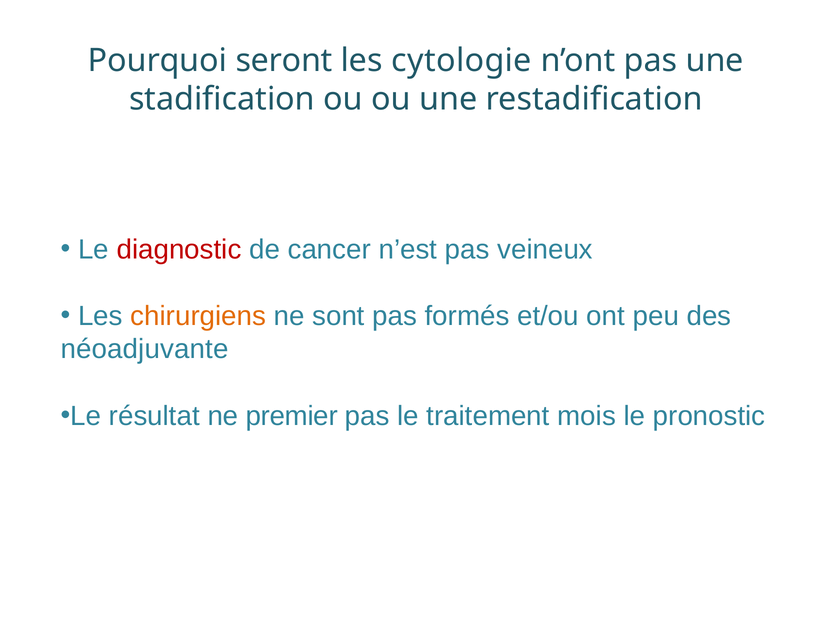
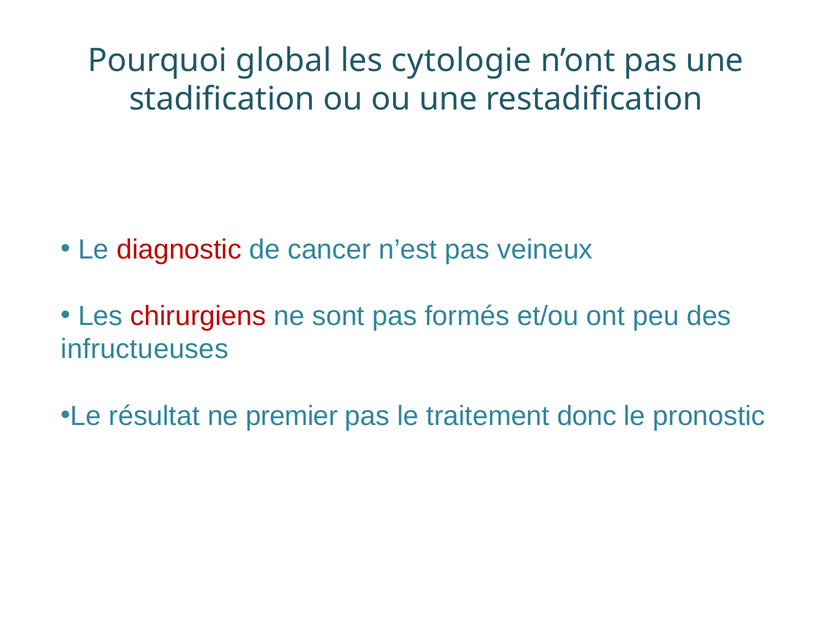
seront: seront -> global
chirurgiens colour: orange -> red
néoadjuvante: néoadjuvante -> infructueuses
mois: mois -> donc
